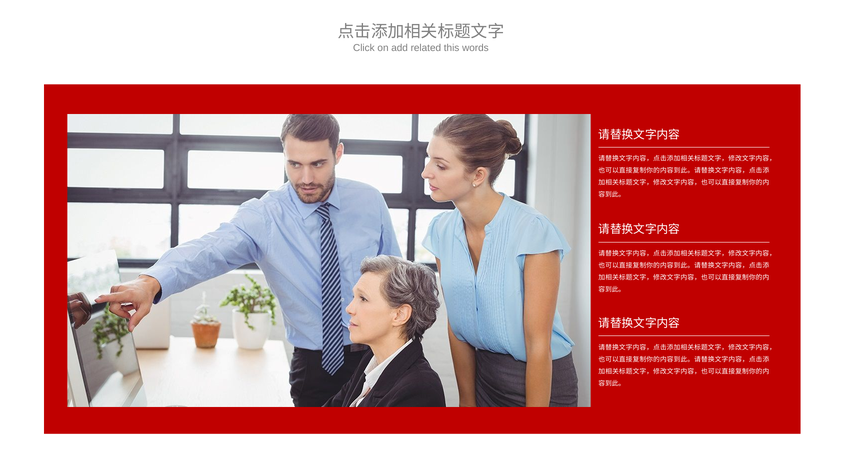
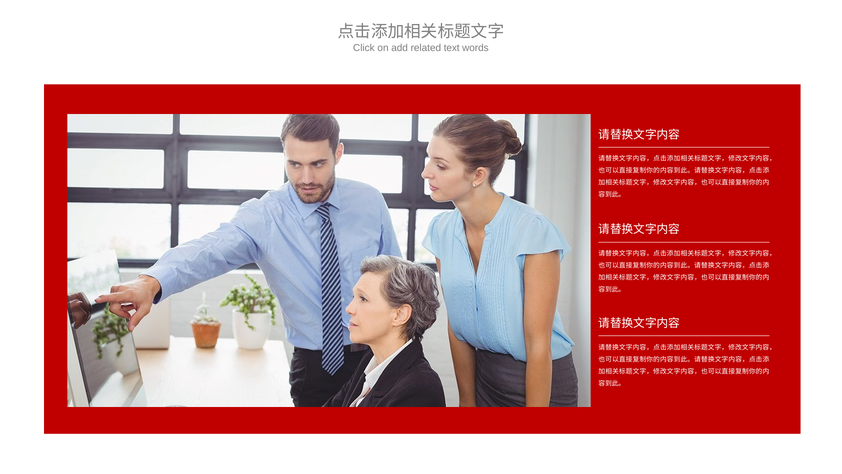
this: this -> text
